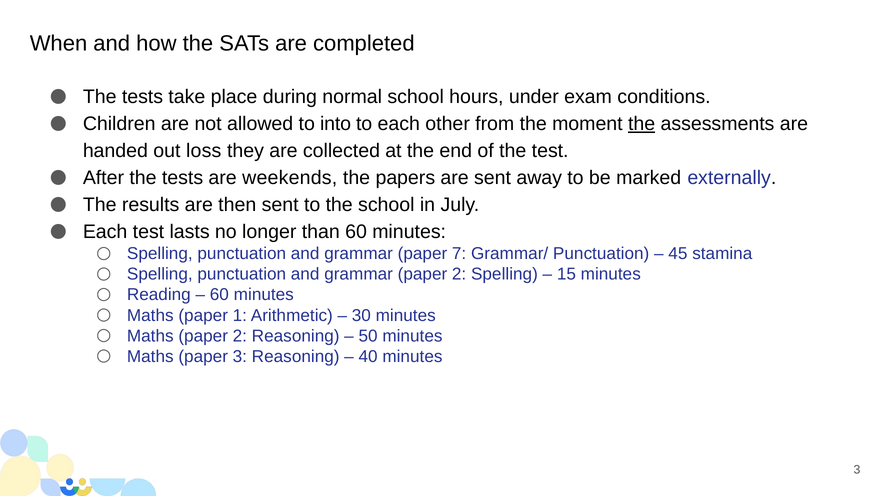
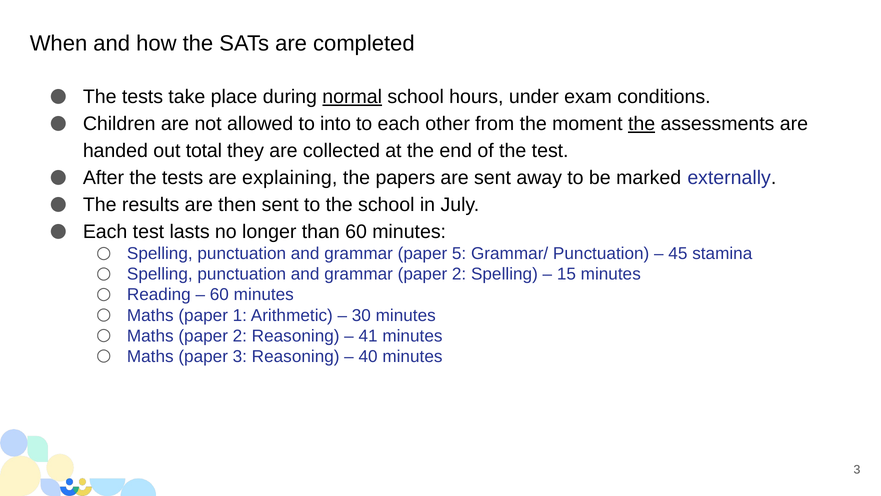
normal underline: none -> present
loss: loss -> total
weekends: weekends -> explaining
7: 7 -> 5
50: 50 -> 41
